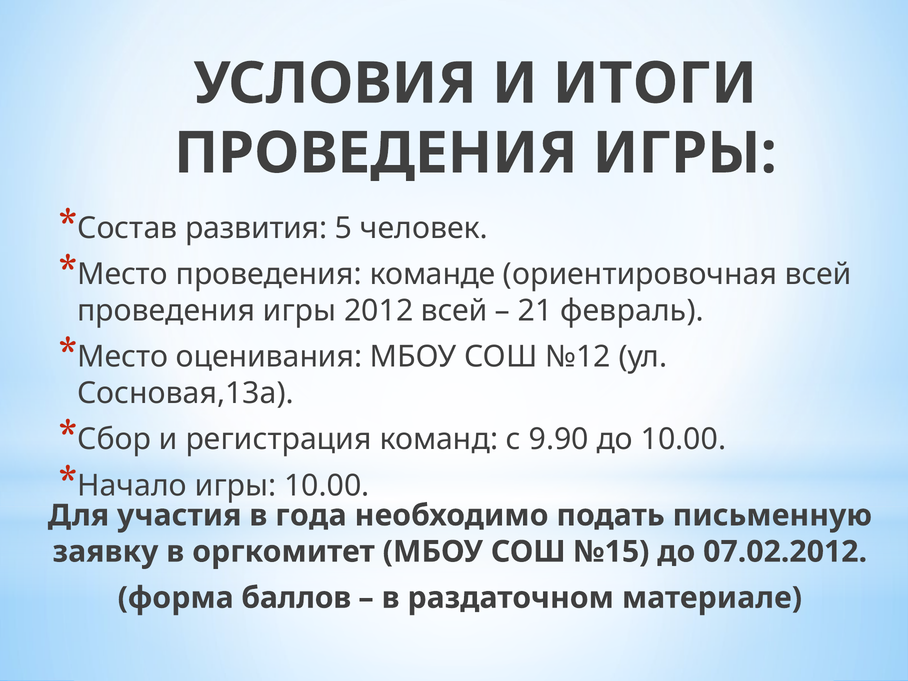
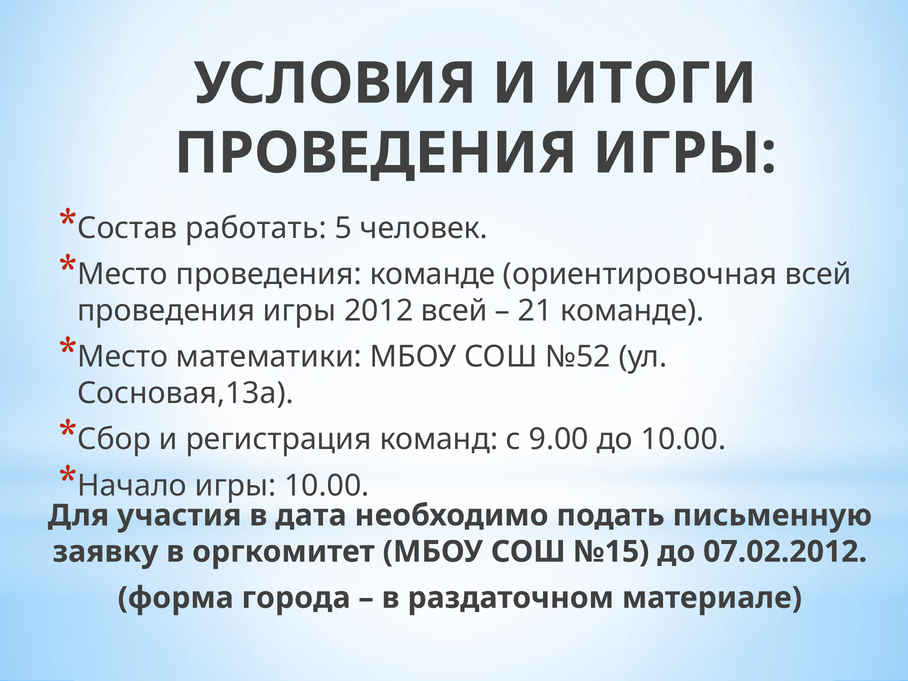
развития: развития -> работать
21 февраль: февраль -> команде
оценивания: оценивания -> математики
№12: №12 -> №52
9.90: 9.90 -> 9.00
года: года -> дата
баллов: баллов -> города
